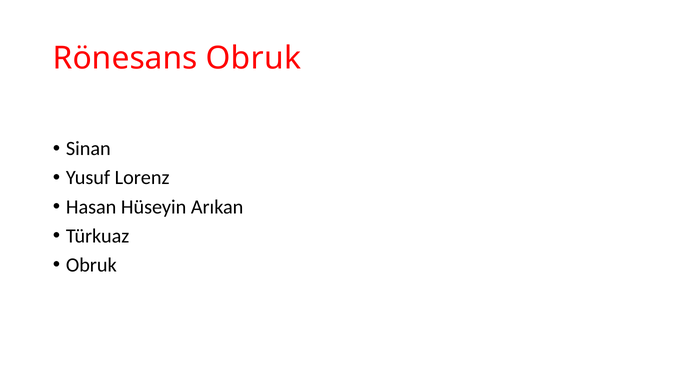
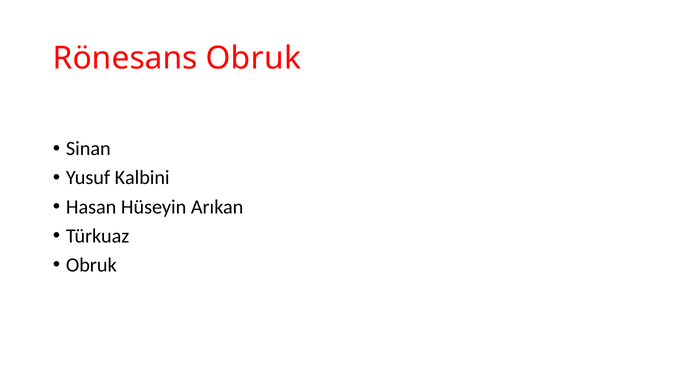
Lorenz: Lorenz -> Kalbini
